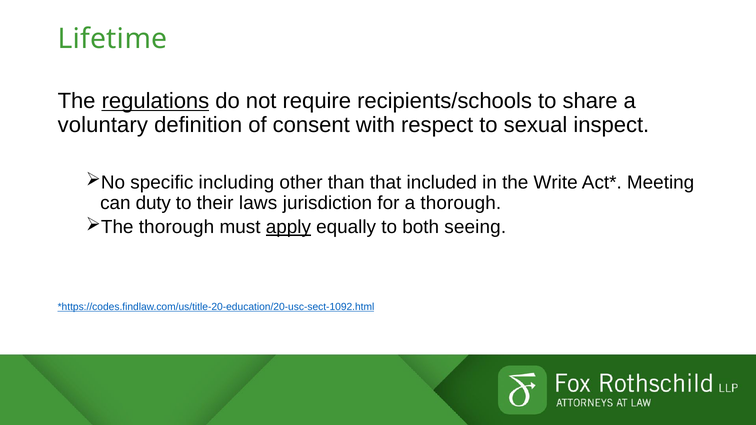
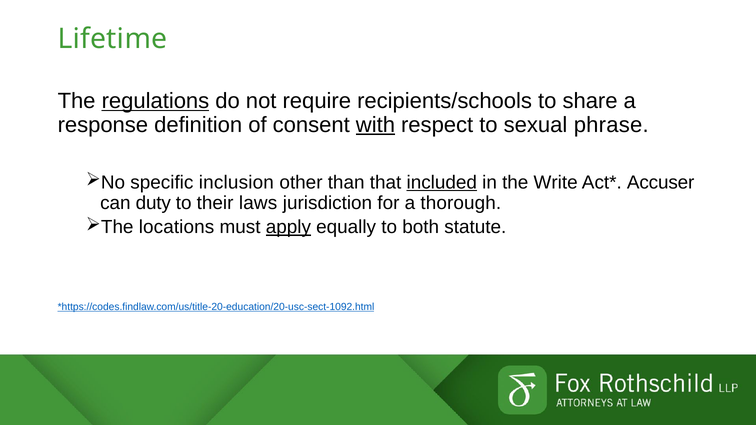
voluntary: voluntary -> response
with underline: none -> present
inspect: inspect -> phrase
including: including -> inclusion
included underline: none -> present
Meeting: Meeting -> Accuser
thorough at (176, 227): thorough -> locations
seeing: seeing -> statute
